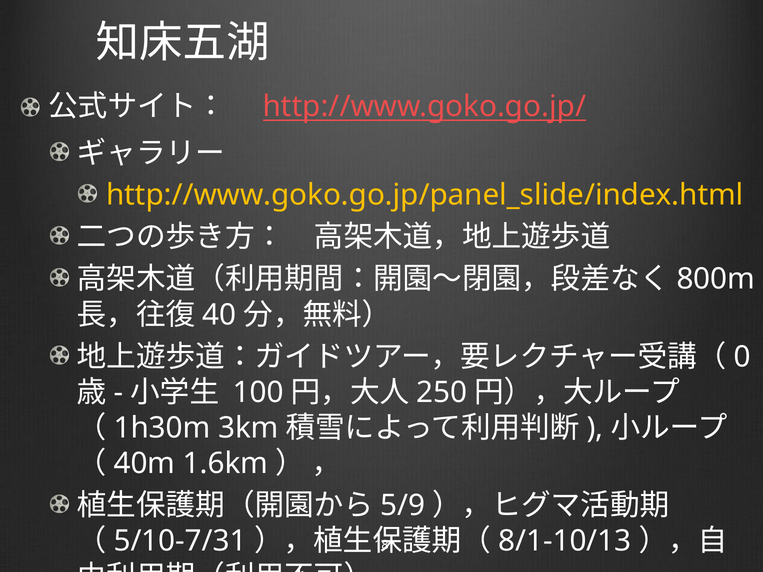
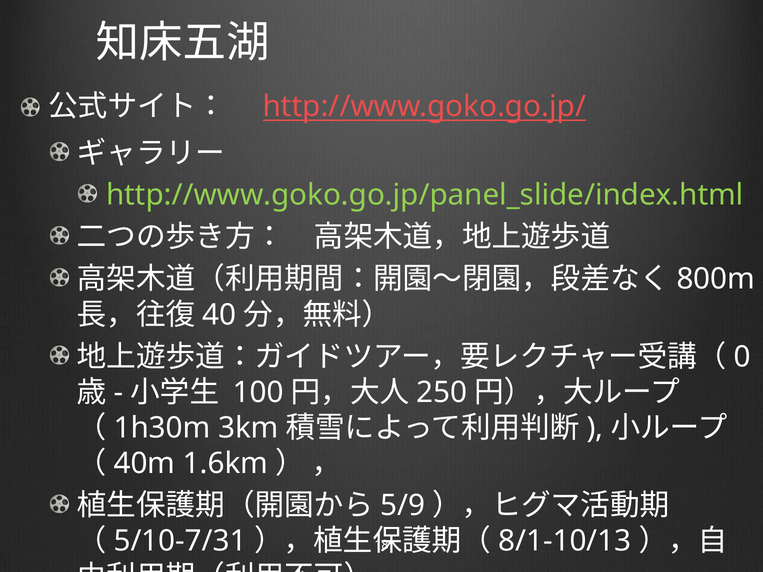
http://www.goko.go.jp/panel_slide/index.html colour: yellow -> light green
